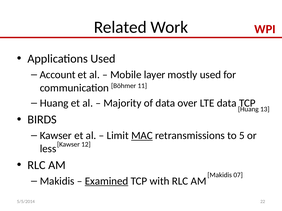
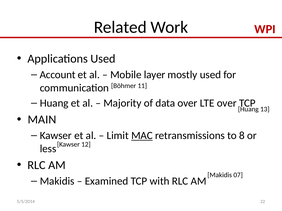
LTE data: data -> over
BIRDS: BIRDS -> MAIN
5: 5 -> 8
Examined underline: present -> none
